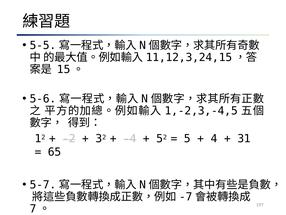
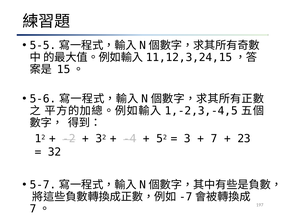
5 at (187, 138): 5 -> 3
4: 4 -> 7
31: 31 -> 23
65: 65 -> 32
